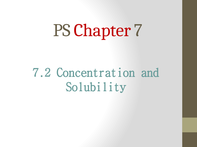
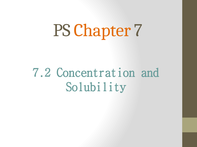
Chapter colour: red -> orange
